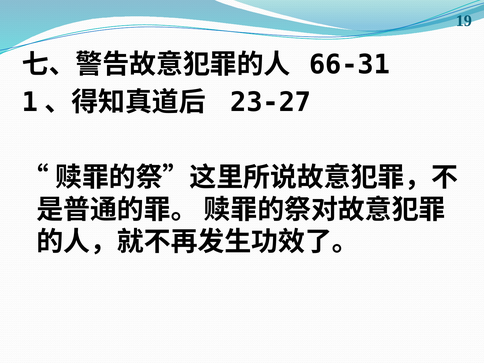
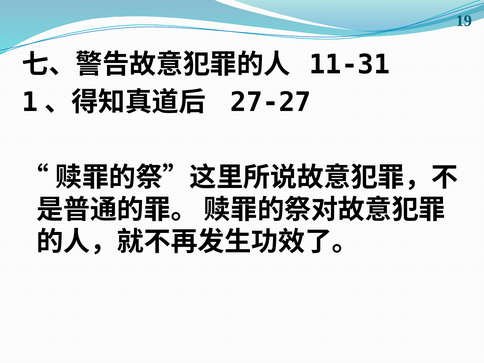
66-31: 66-31 -> 11-31
23-27: 23-27 -> 27-27
